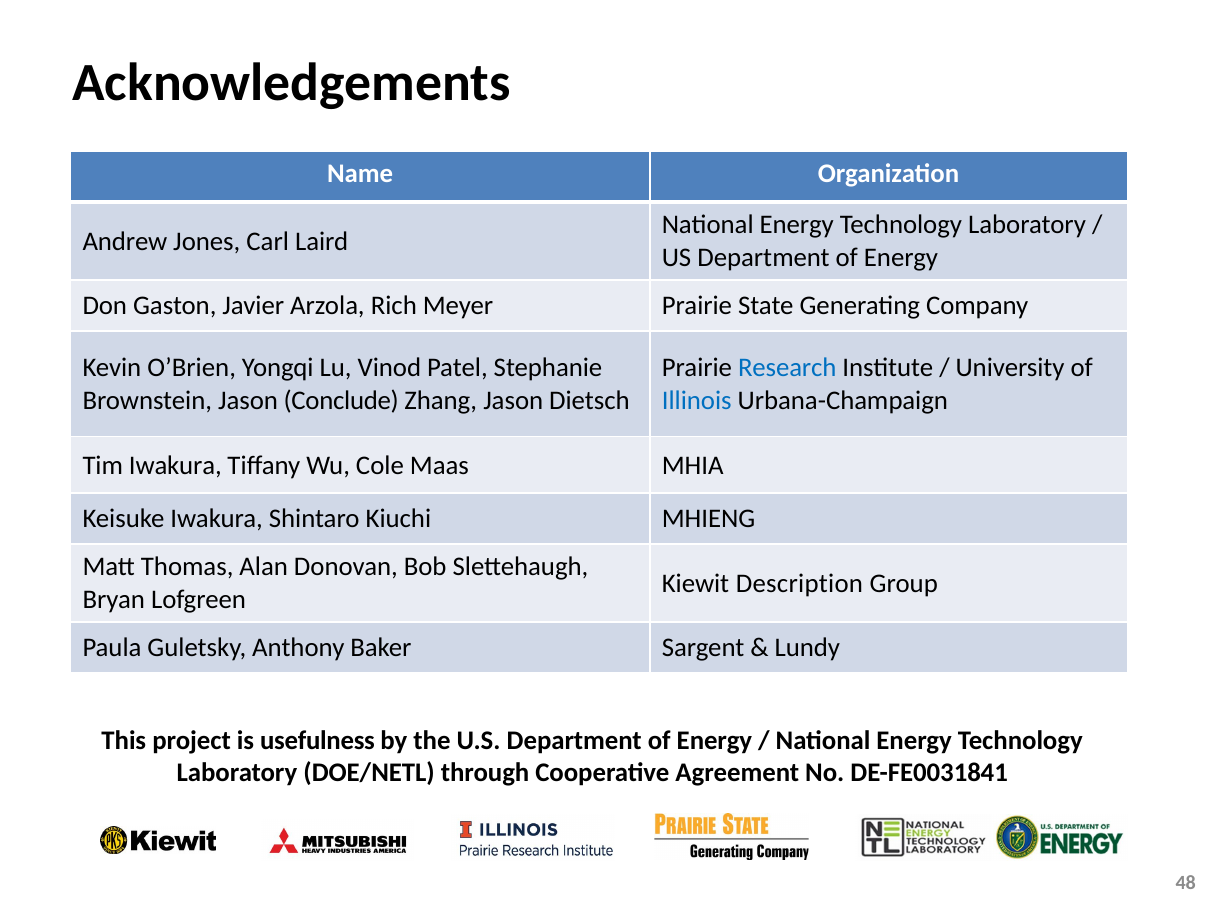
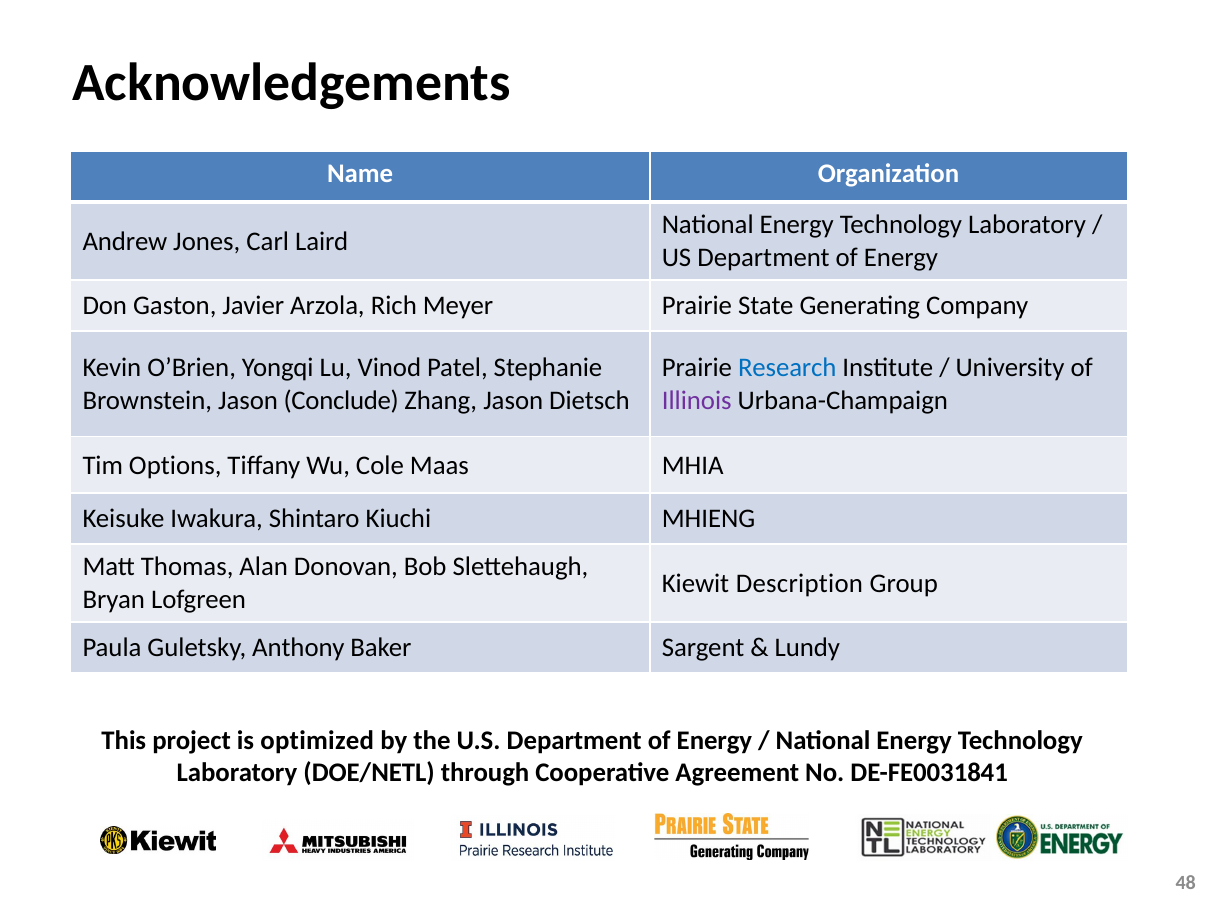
Illinois colour: blue -> purple
Tim Iwakura: Iwakura -> Options
usefulness: usefulness -> optimized
